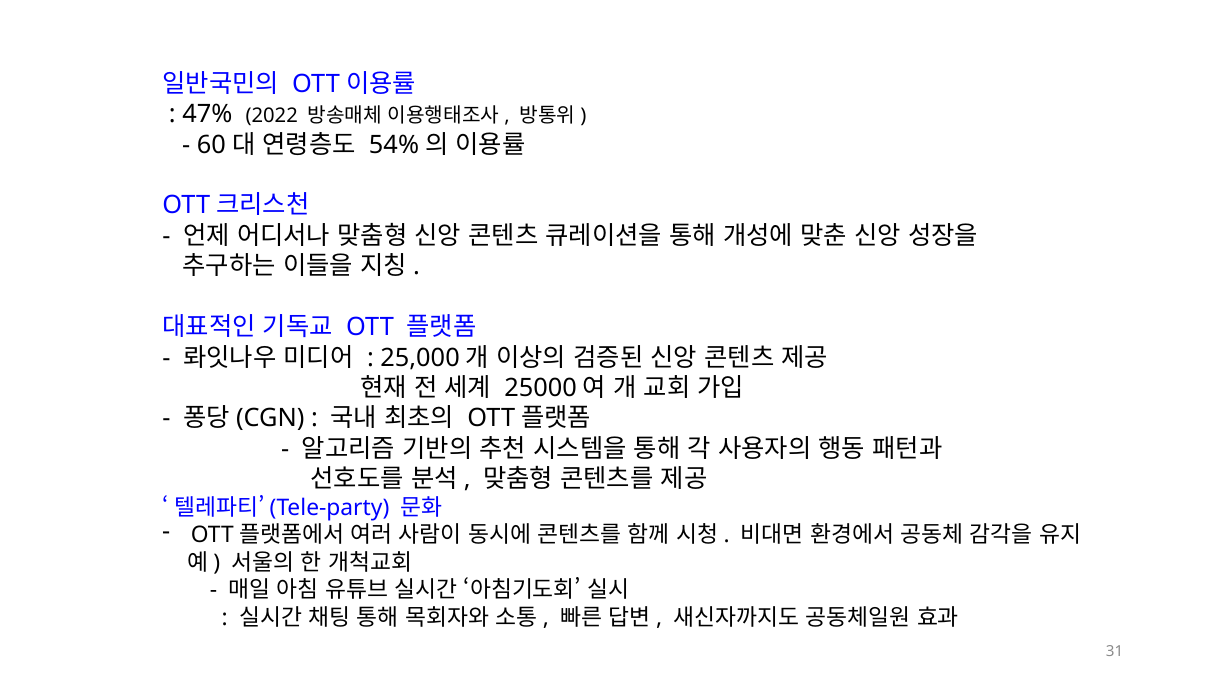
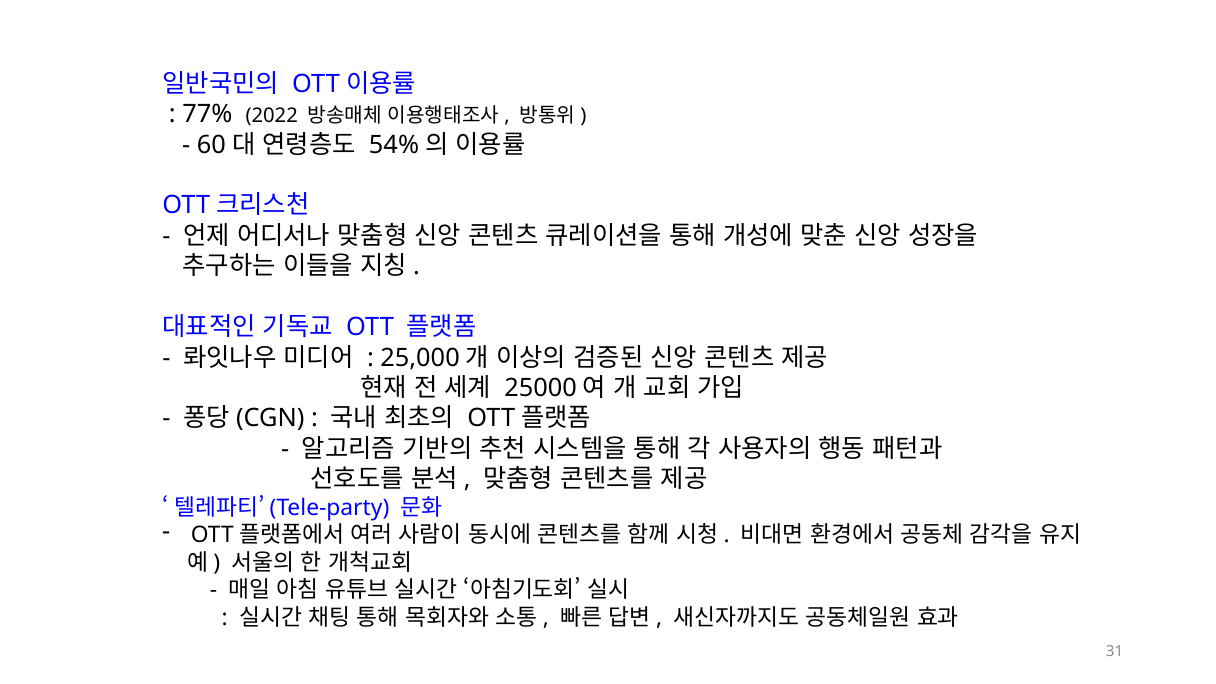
47%: 47% -> 77%
